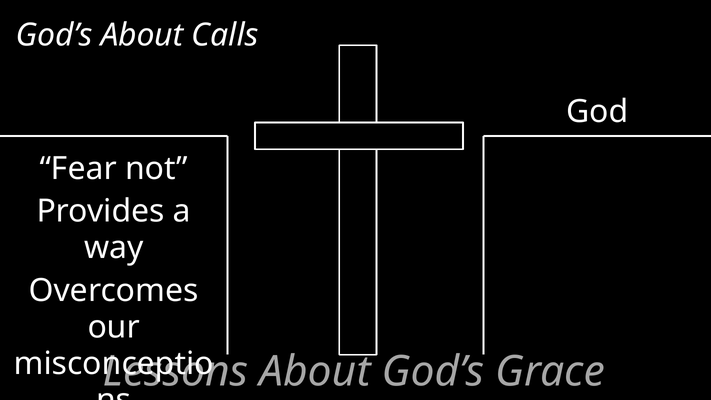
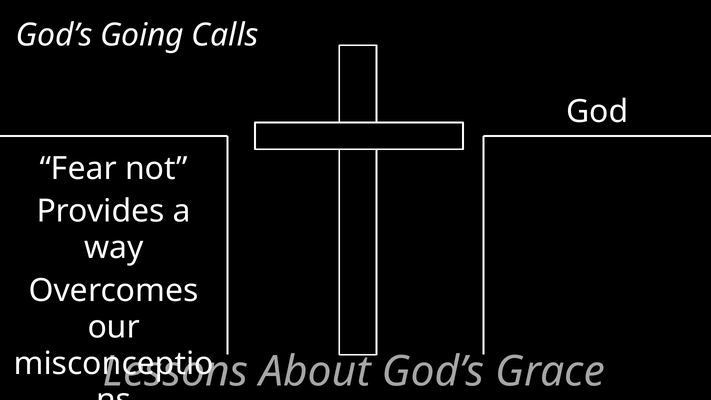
God’s About: About -> Going
